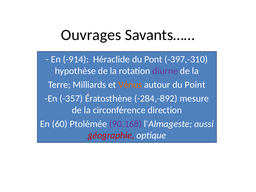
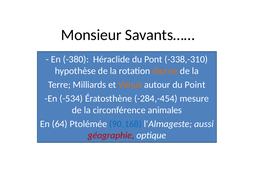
Ouvrages: Ouvrages -> Monsieur
-914: -914 -> -380
-397,-310: -397,-310 -> -338,-310
diurne colour: purple -> orange
-357: -357 -> -534
-284,-892: -284,-892 -> -284,-454
direction: direction -> animales
60: 60 -> 64
90,168 colour: purple -> blue
